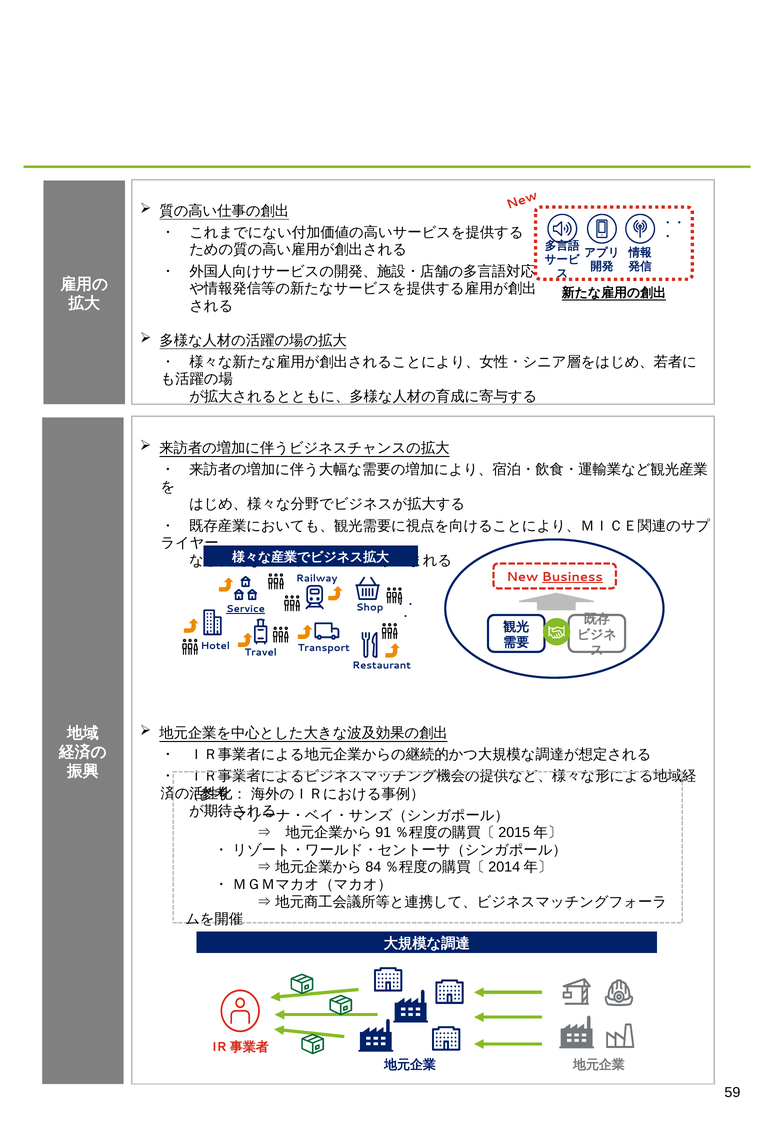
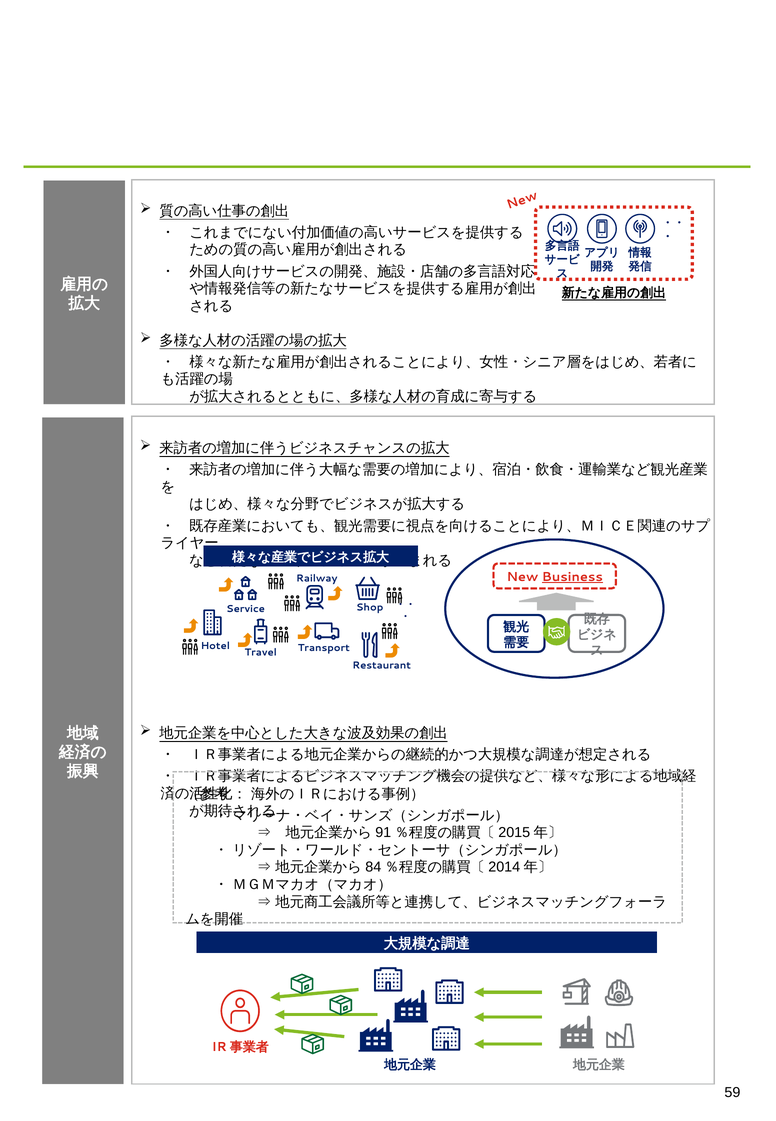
Service underline: present -> none
